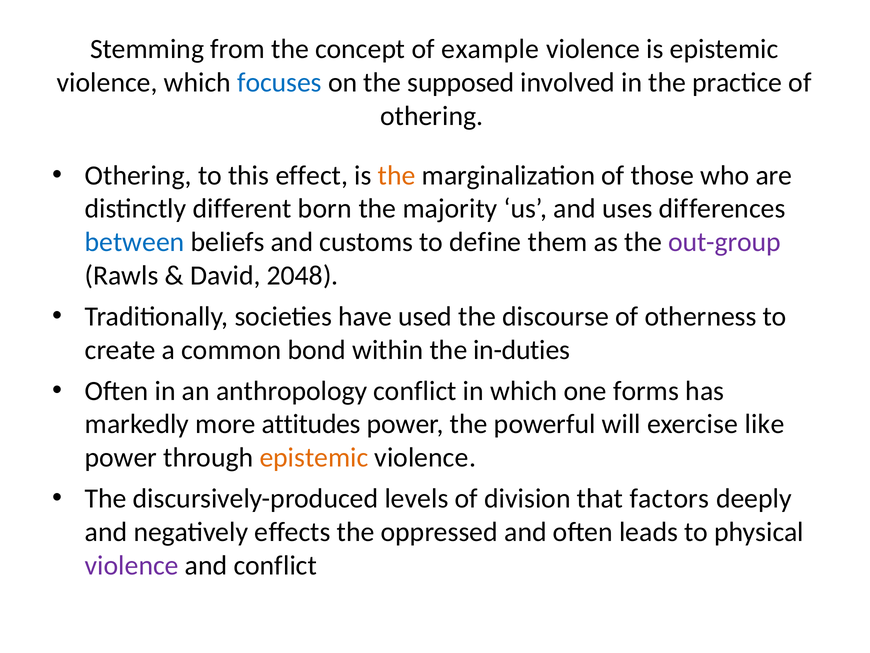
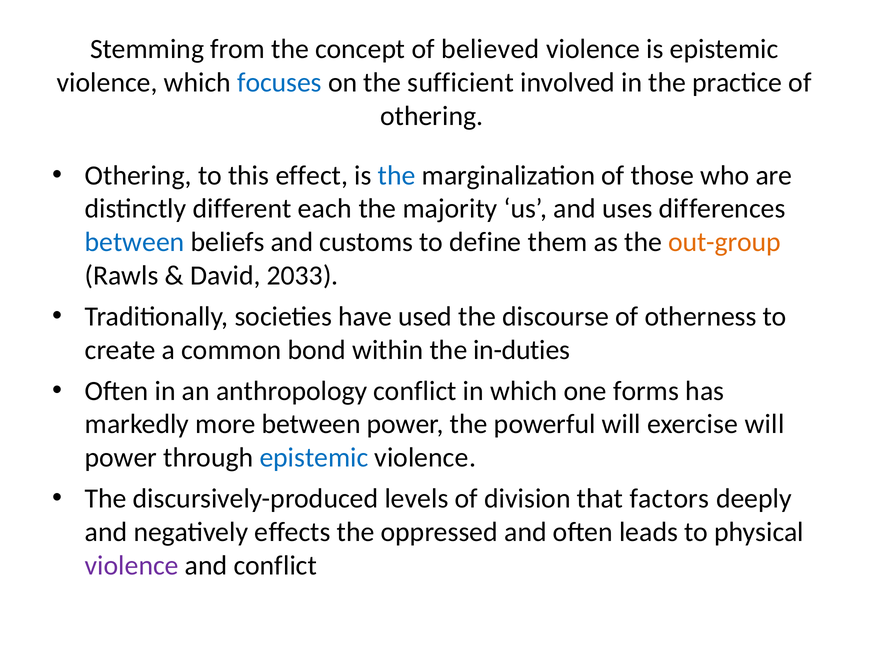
example: example -> believed
supposed: supposed -> sufficient
the at (397, 175) colour: orange -> blue
born: born -> each
out-group colour: purple -> orange
2048: 2048 -> 2033
more attitudes: attitudes -> between
exercise like: like -> will
epistemic at (314, 457) colour: orange -> blue
